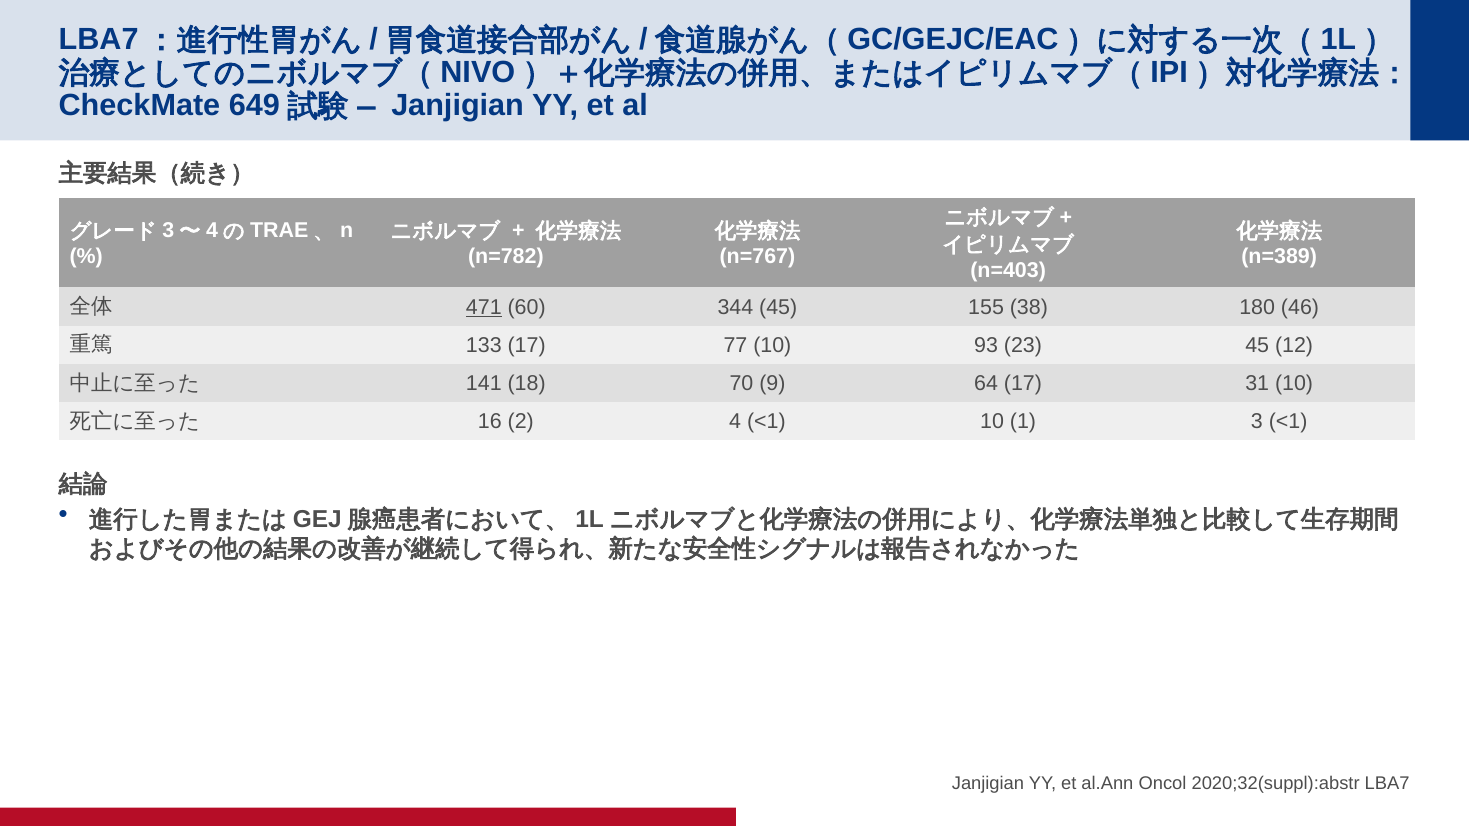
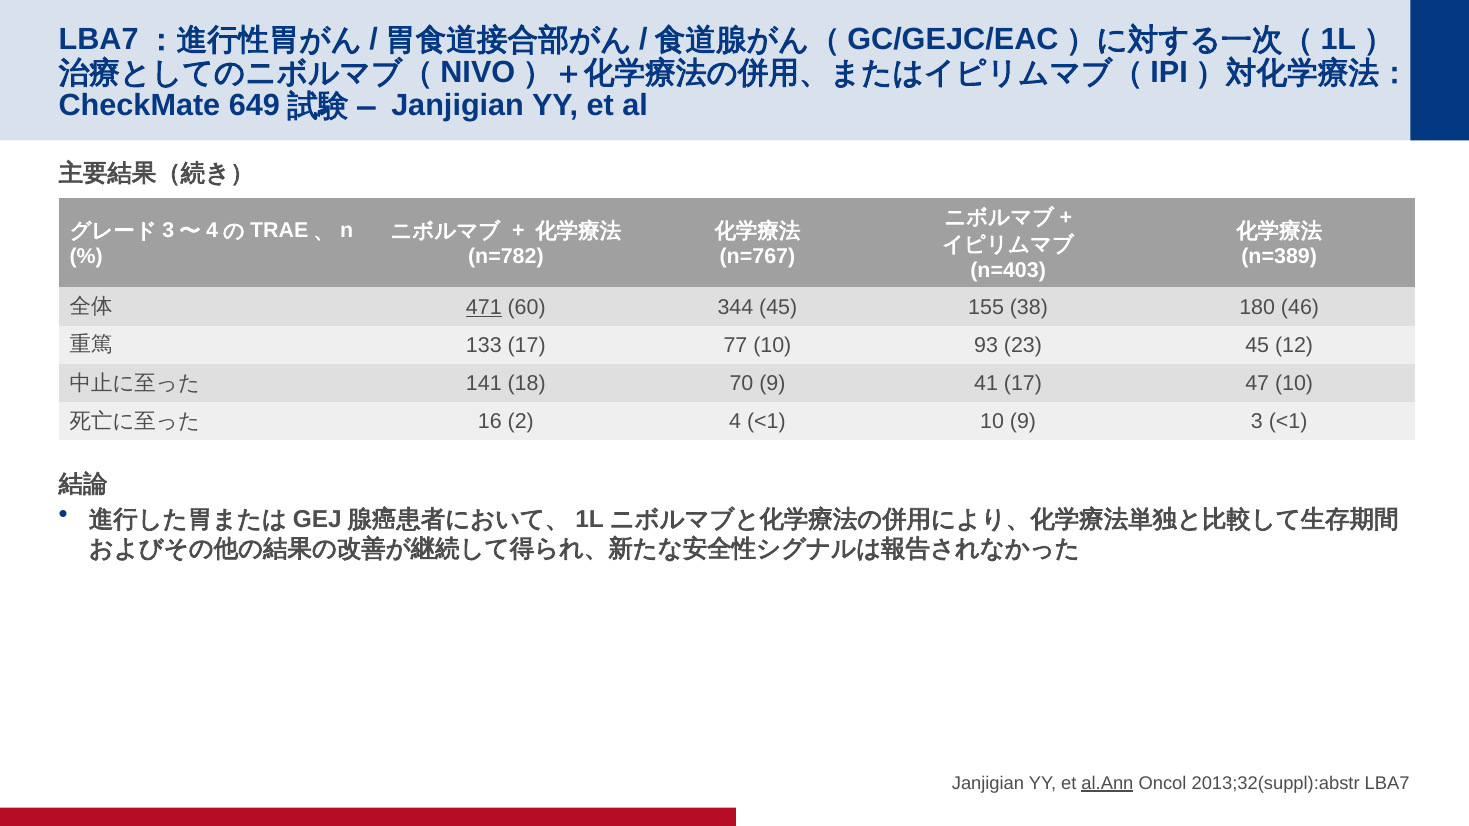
64: 64 -> 41
31: 31 -> 47
10 1: 1 -> 9
al.Ann underline: none -> present
2020;32(suppl):abstr: 2020;32(suppl):abstr -> 2013;32(suppl):abstr
